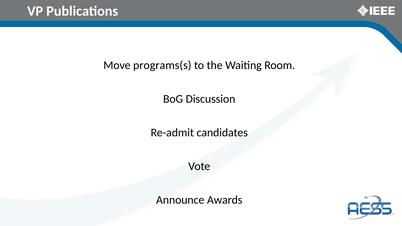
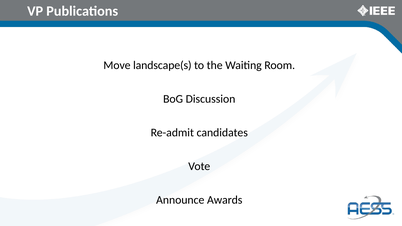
programs(s: programs(s -> landscape(s
